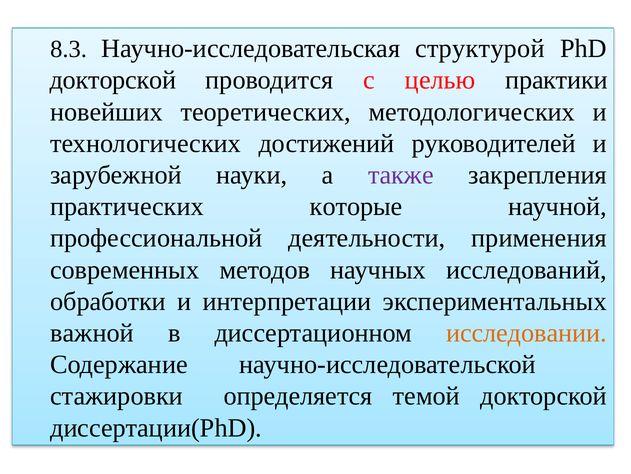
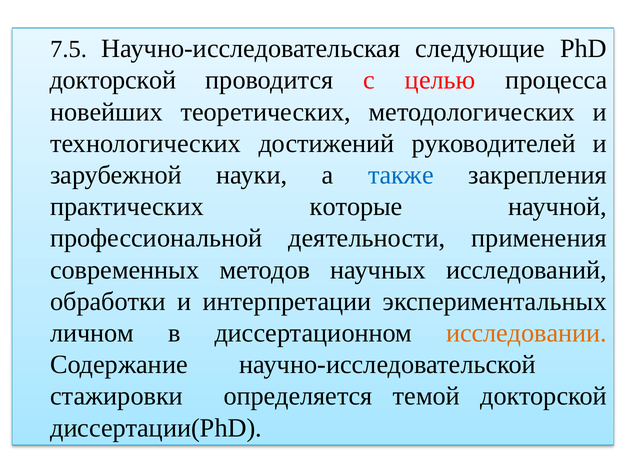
8.3: 8.3 -> 7.5
структурой: структурой -> следующие
практики: практики -> процесса
также colour: purple -> blue
важной: важной -> личном
